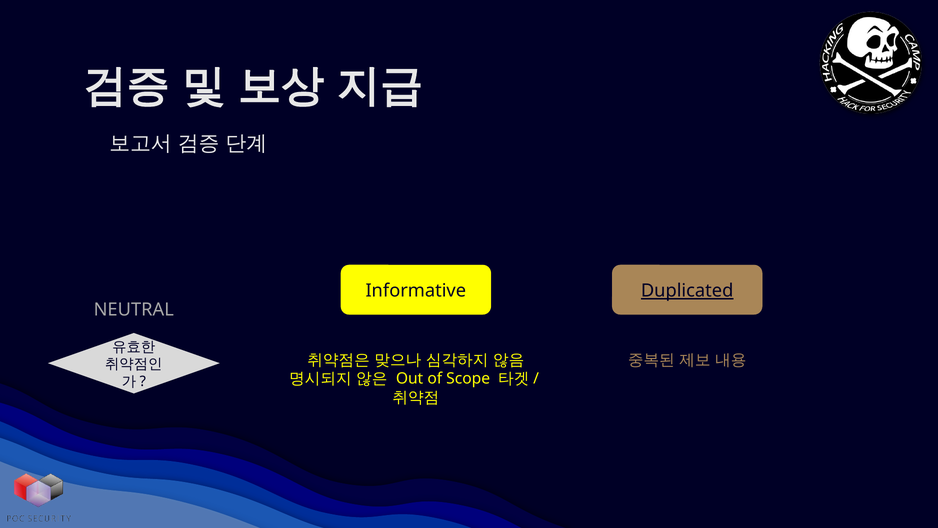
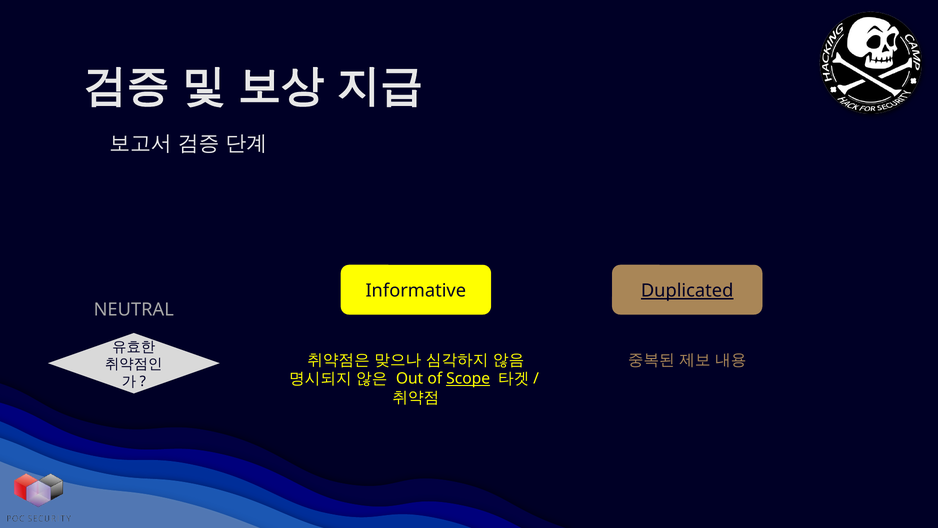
Scope underline: none -> present
